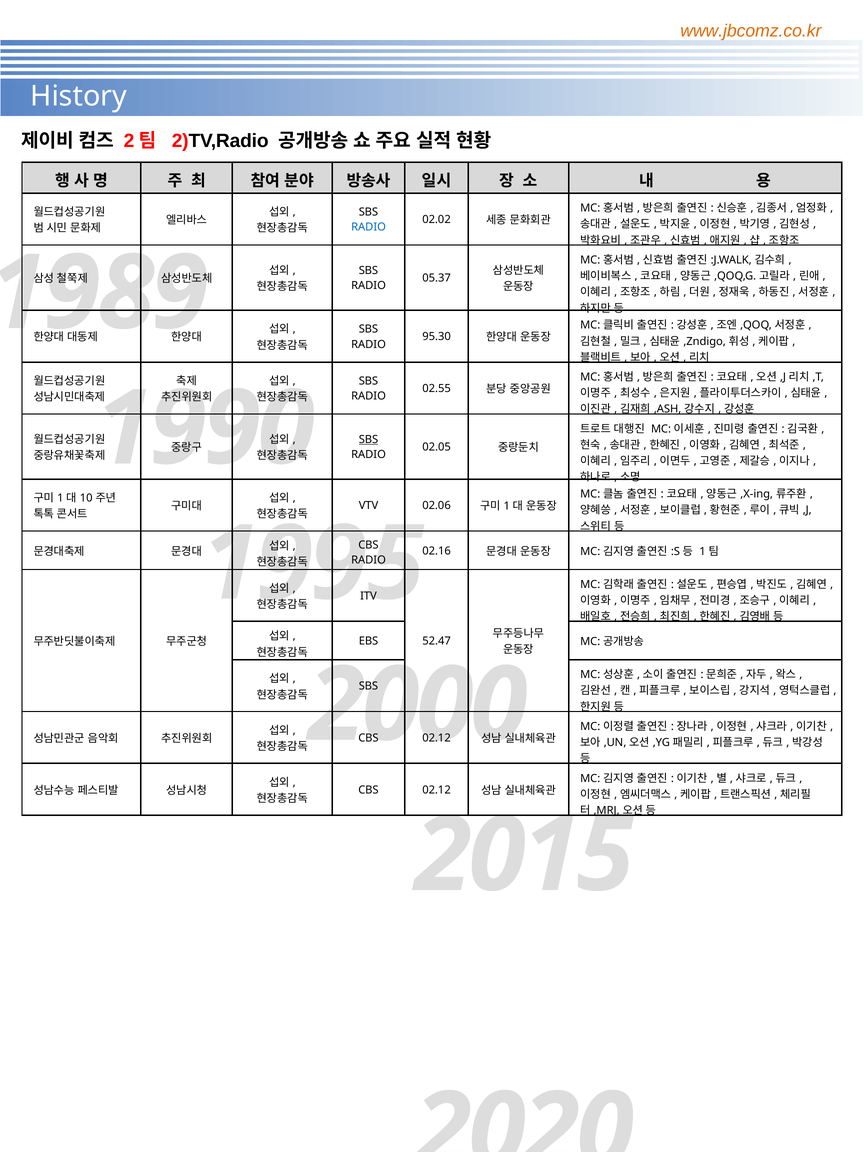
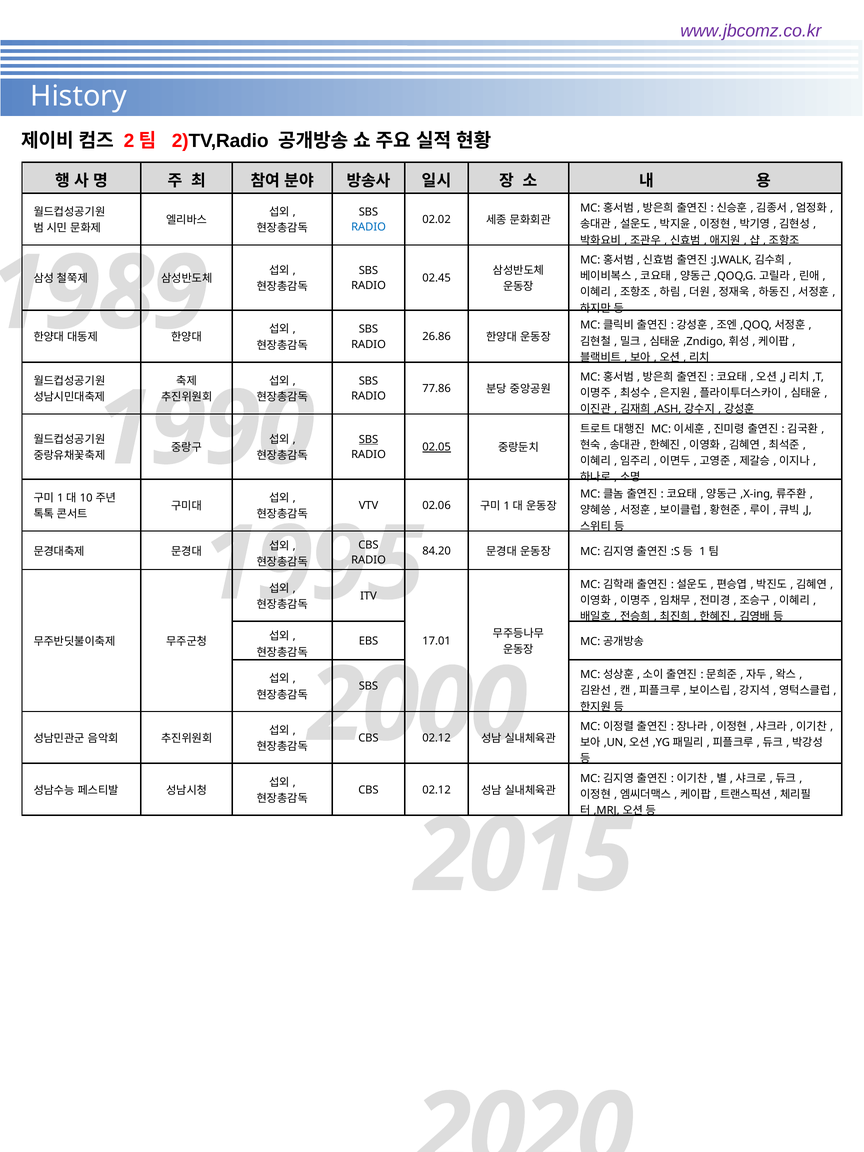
www.jbcomz.co.kr colour: orange -> purple
05.37: 05.37 -> 02.45
95.30: 95.30 -> 26.86
02.55: 02.55 -> 77.86
02.05 underline: none -> present
02.16: 02.16 -> 84.20
52.47: 52.47 -> 17.01
